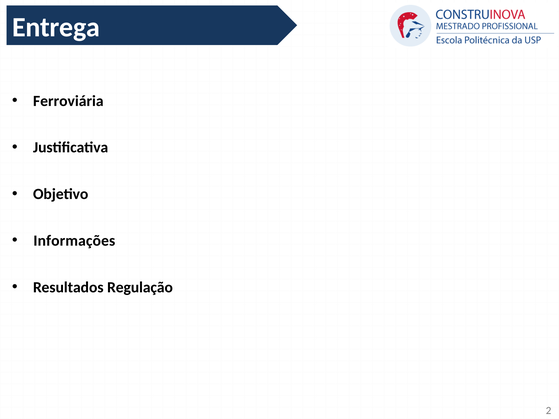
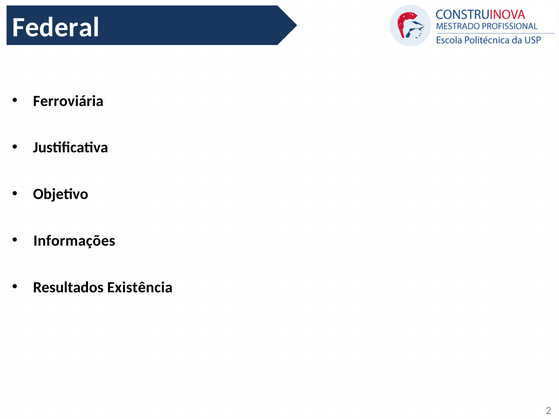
Entrega: Entrega -> Federal
Regulação: Regulação -> Existência
